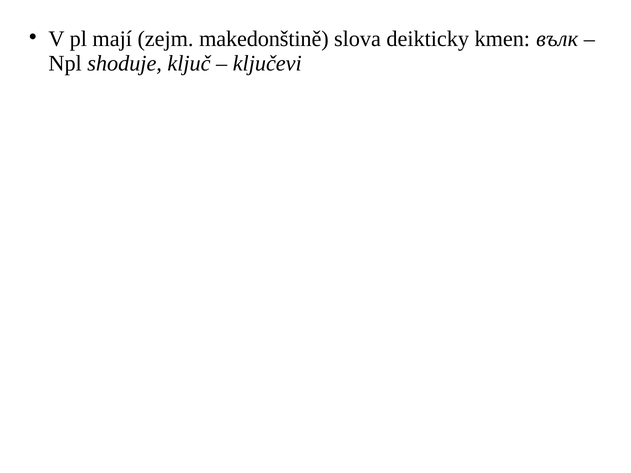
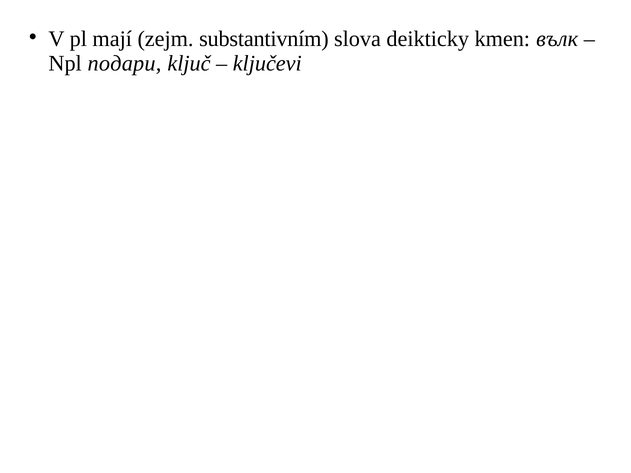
makedonštině: makedonštině -> substantivním
shoduje: shoduje -> подари
